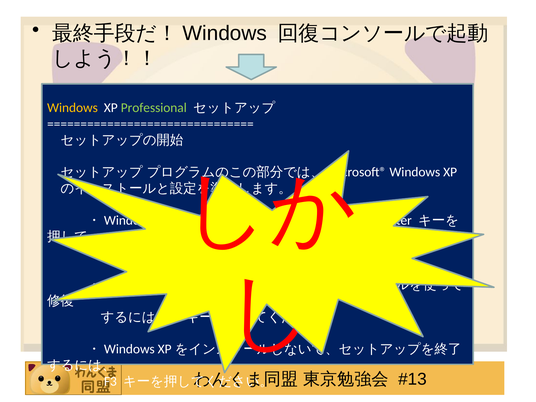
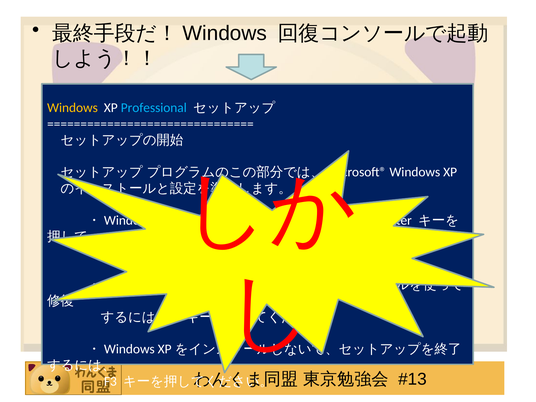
Professional colour: light green -> light blue
